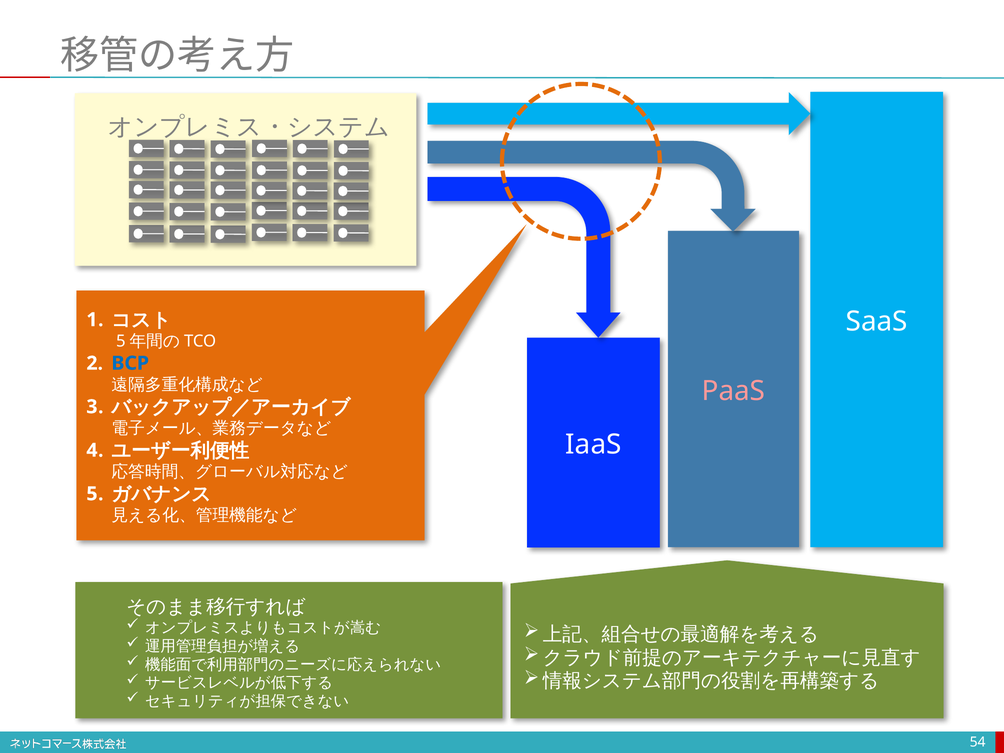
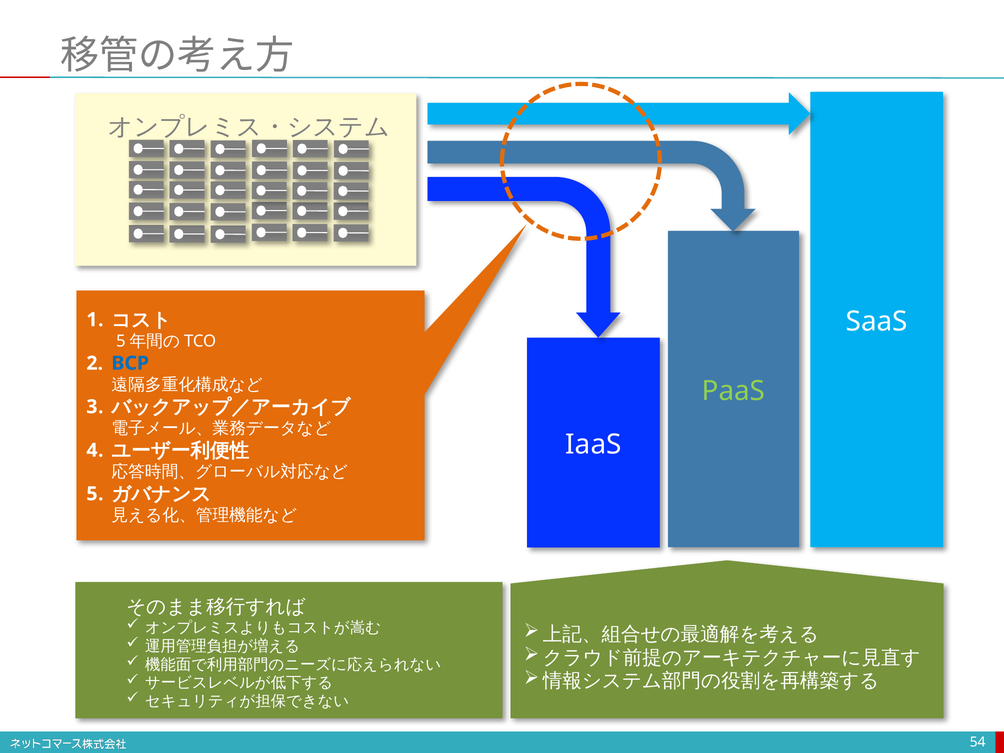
PaaS colour: pink -> light green
